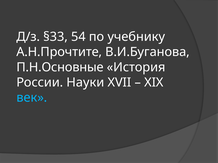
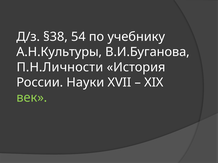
§33: §33 -> §38
А.Н.Прочтите: А.Н.Прочтите -> А.Н.Культуры
П.Н.Основные: П.Н.Основные -> П.Н.Личности
век colour: light blue -> light green
